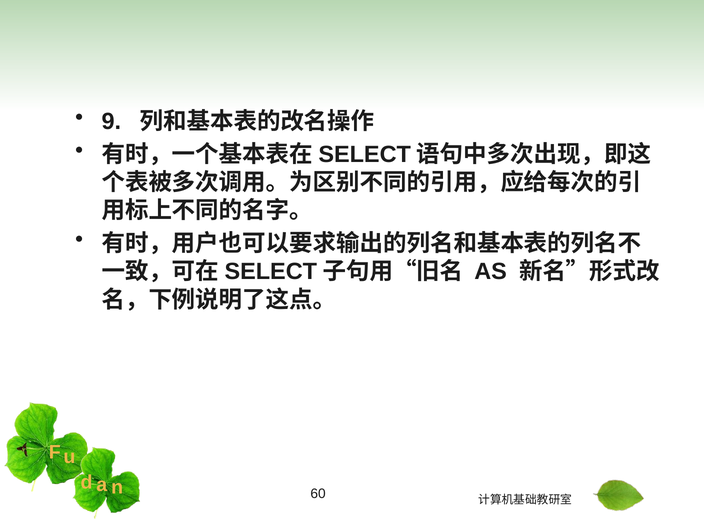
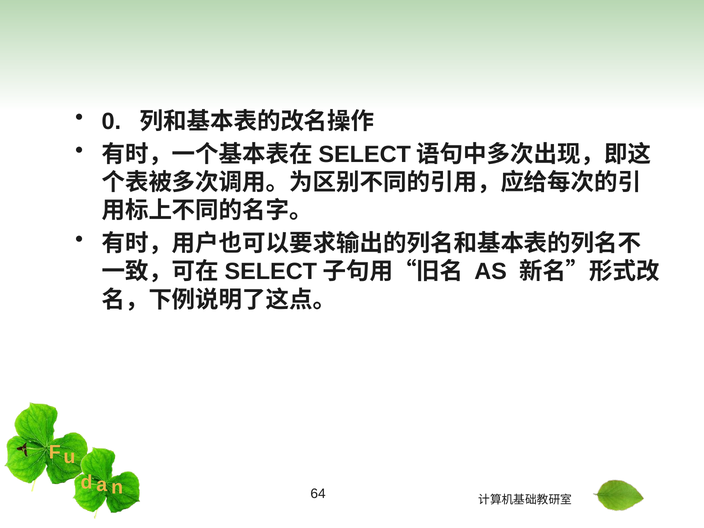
9: 9 -> 0
60: 60 -> 64
